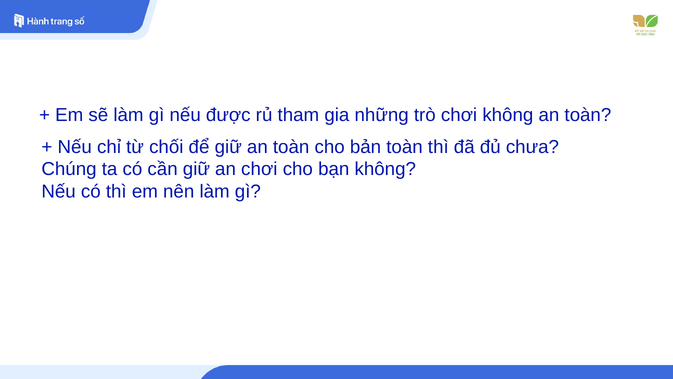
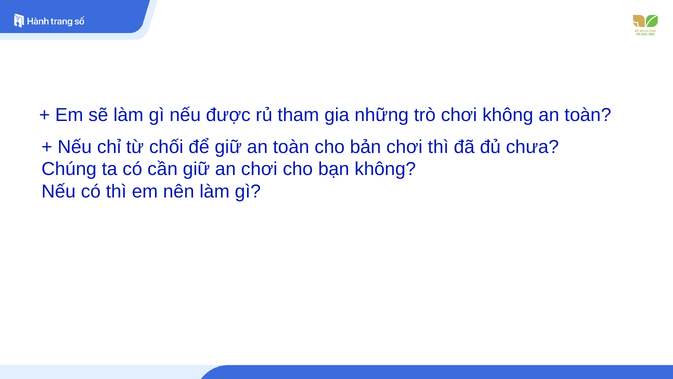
bản toàn: toàn -> chơi
